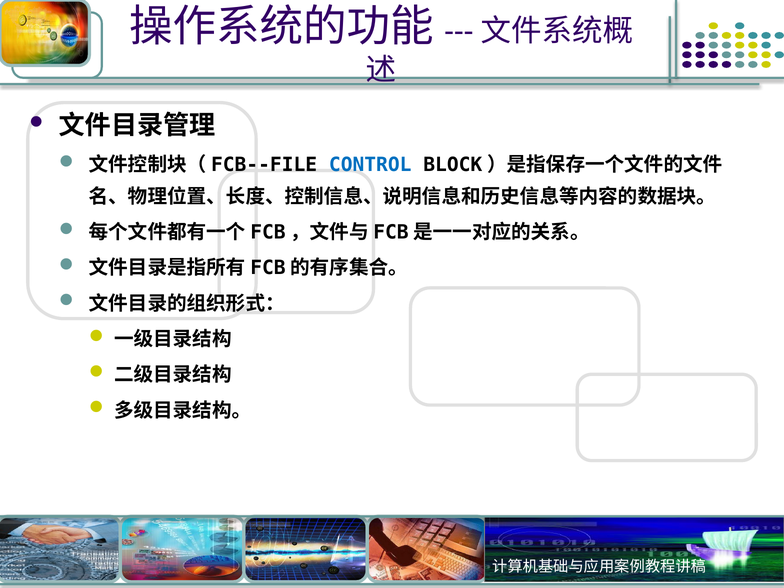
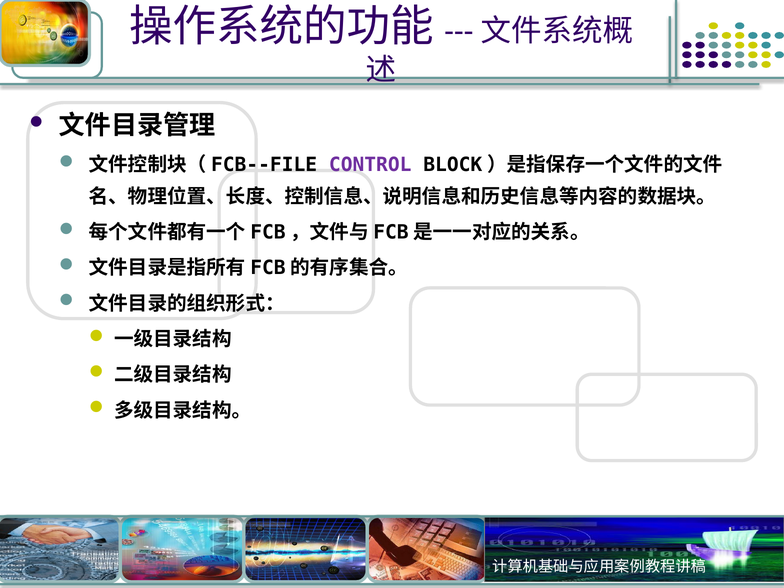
CONTROL colour: blue -> purple
